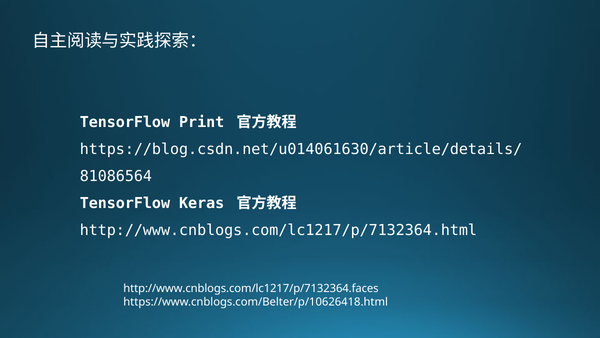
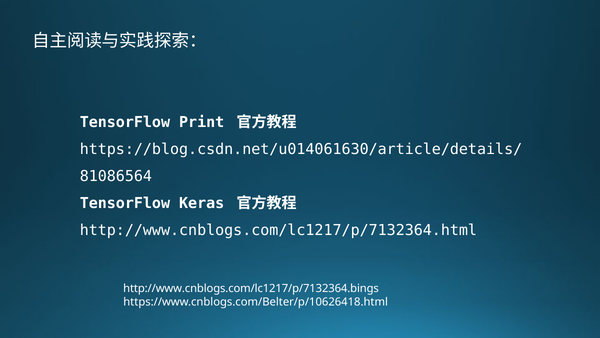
http://www.cnblogs.com/lc1217/p/7132364.faces: http://www.cnblogs.com/lc1217/p/7132364.faces -> http://www.cnblogs.com/lc1217/p/7132364.bings
